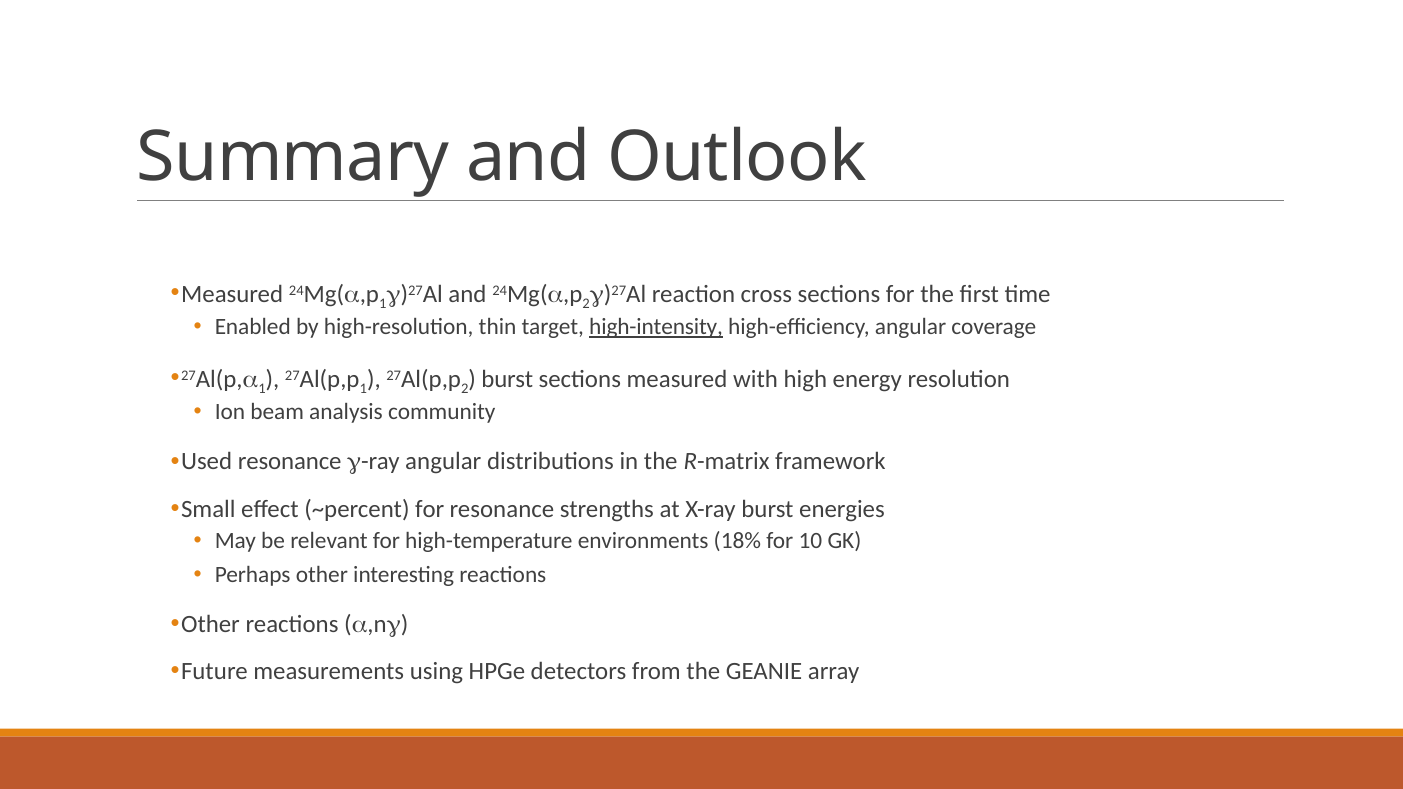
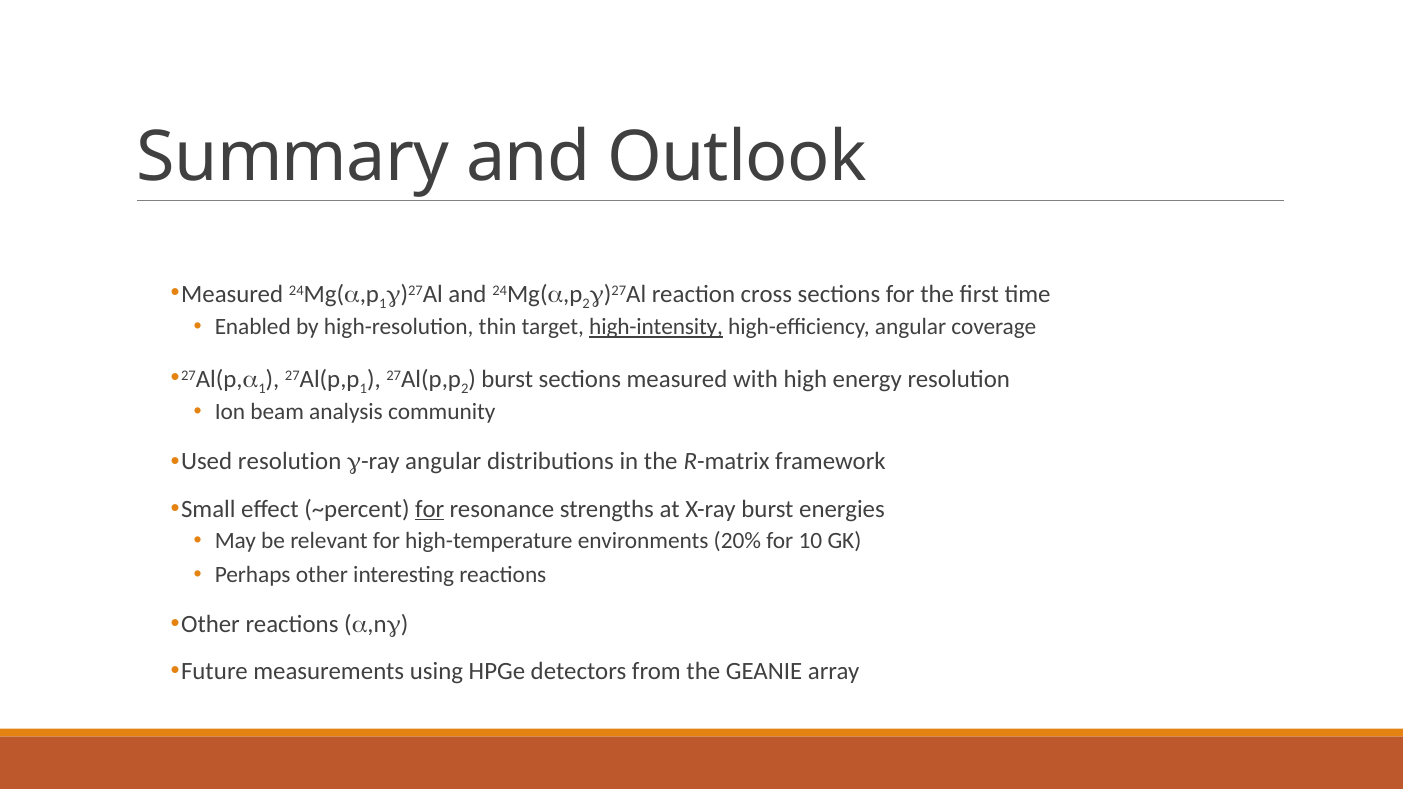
Used resonance: resonance -> resolution
for at (430, 509) underline: none -> present
18%: 18% -> 20%
